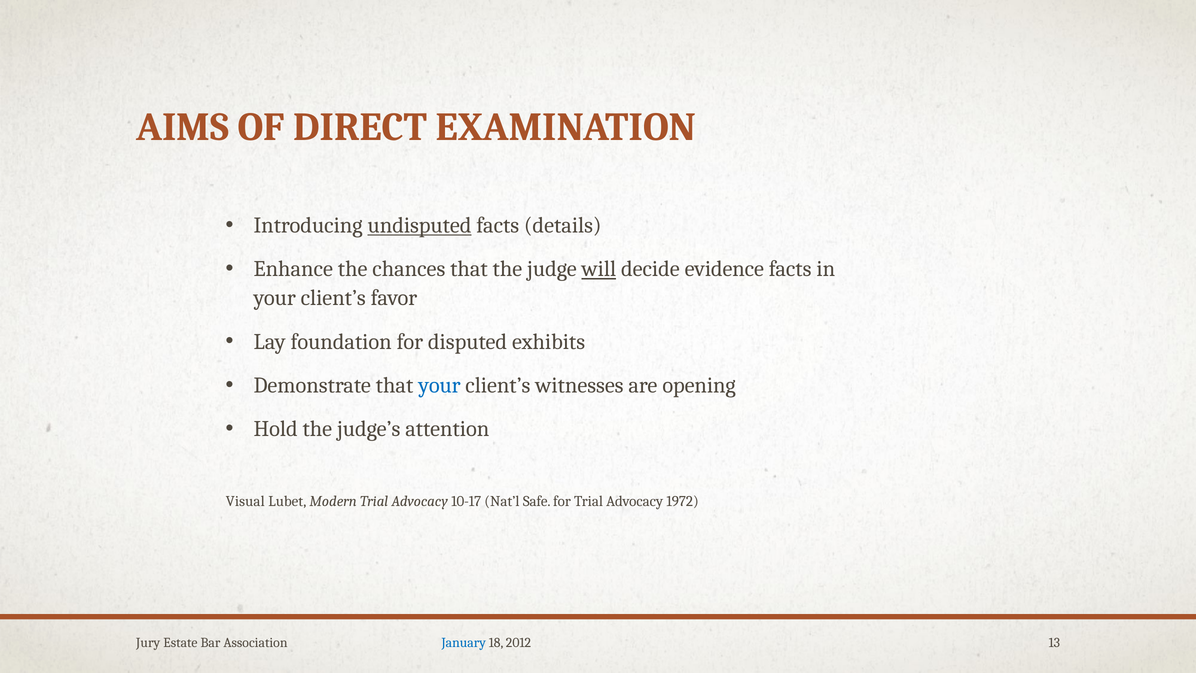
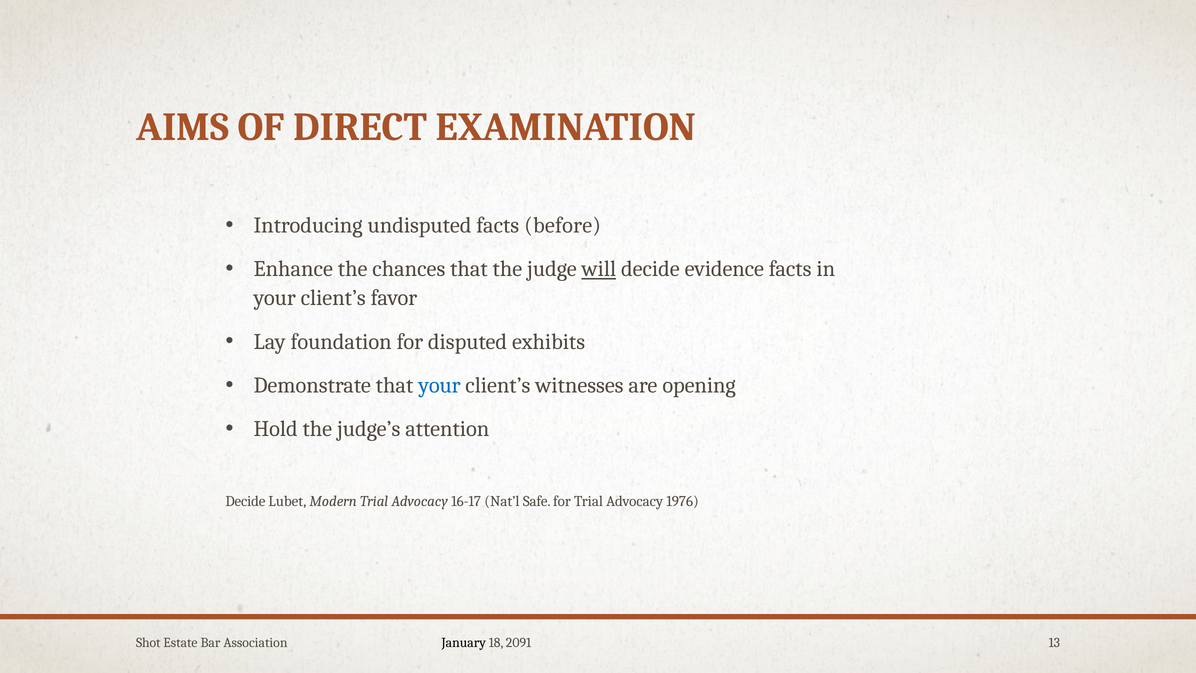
undisputed underline: present -> none
details: details -> before
Visual at (245, 501): Visual -> Decide
10-17: 10-17 -> 16-17
1972: 1972 -> 1976
Jury: Jury -> Shot
January colour: blue -> black
2012: 2012 -> 2091
